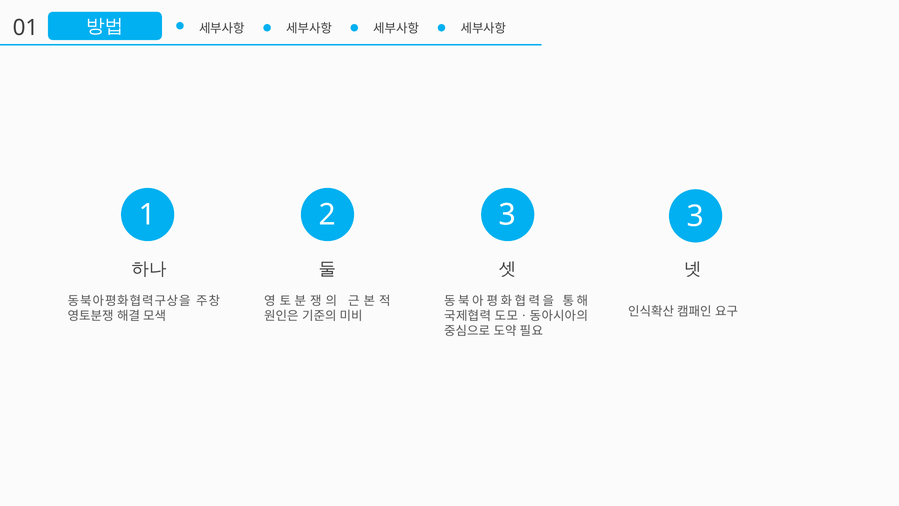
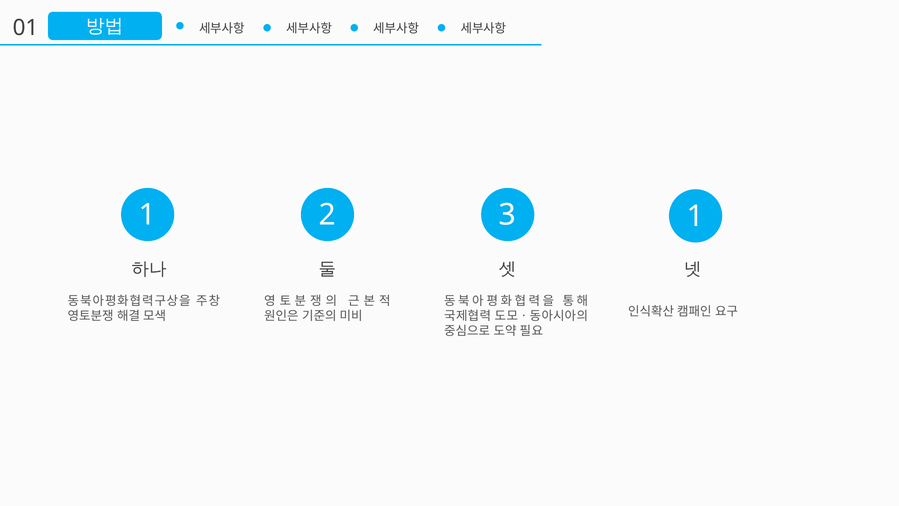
3 at (695, 216): 3 -> 1
